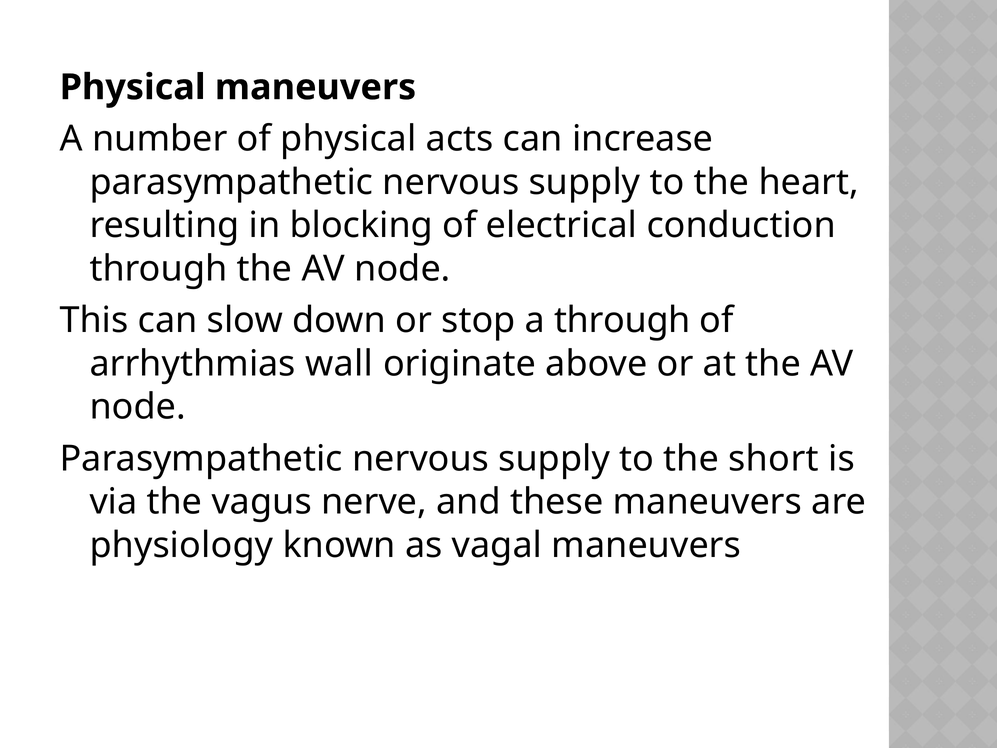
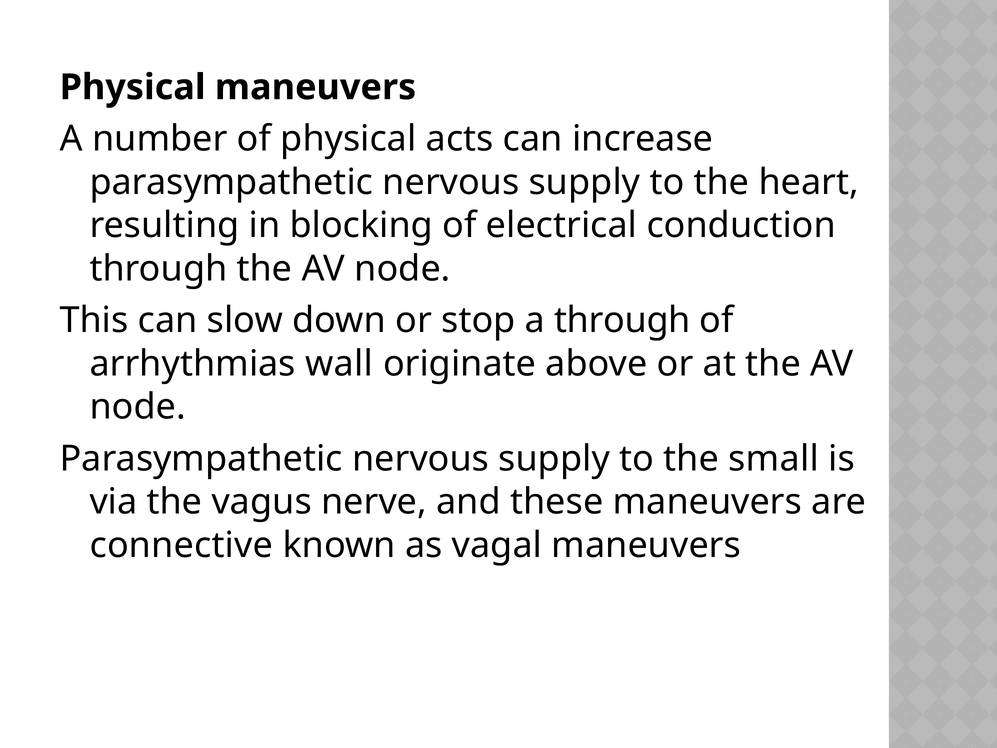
short: short -> small
physiology: physiology -> connective
